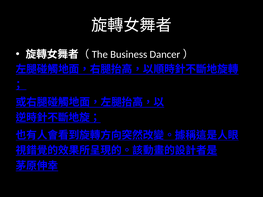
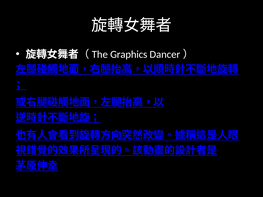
Business: Business -> Graphics
